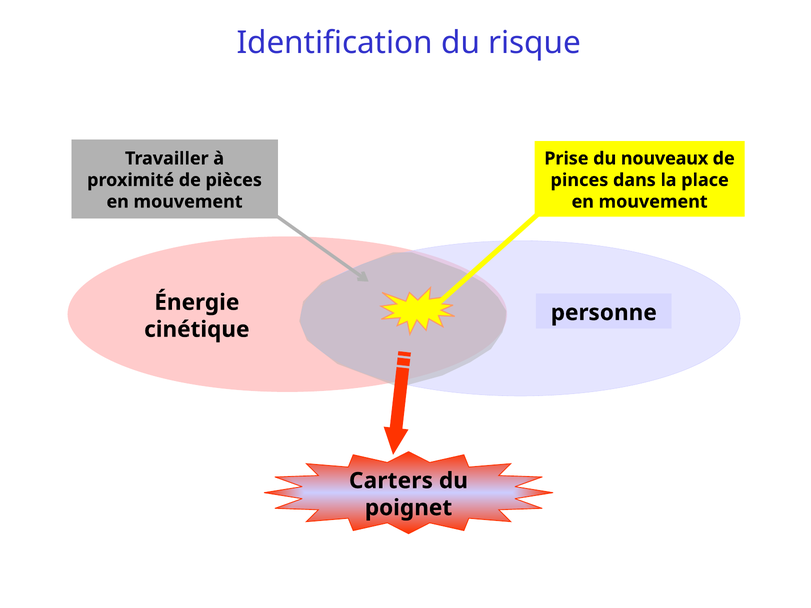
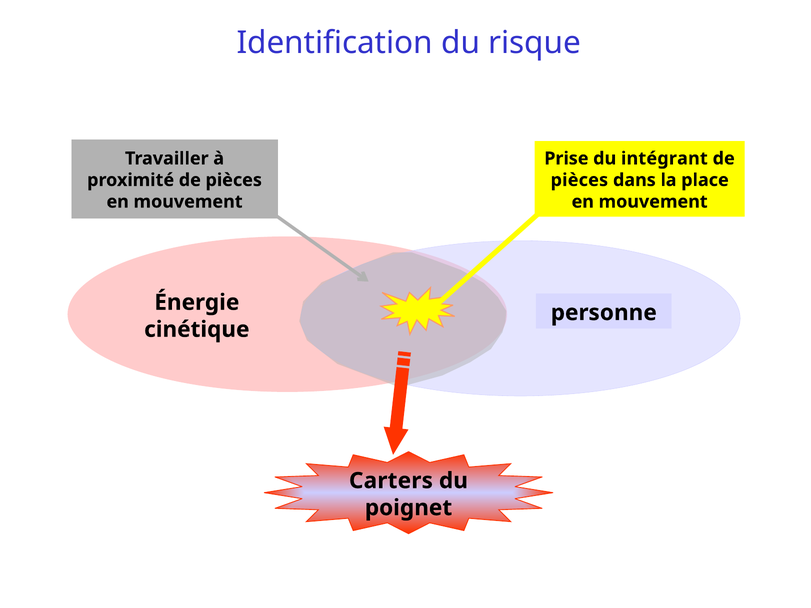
nouveaux: nouveaux -> intégrant
pinces at (579, 180): pinces -> pièces
